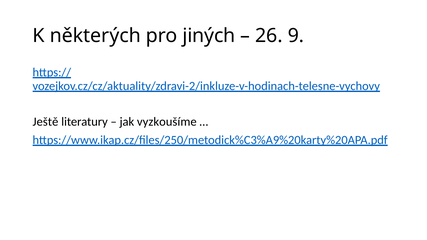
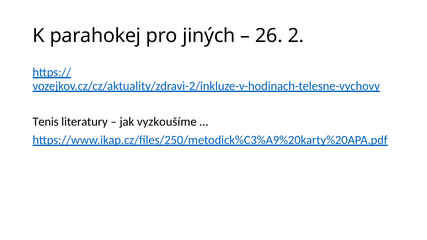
některých: některých -> parahokej
9: 9 -> 2
Ještě: Ještě -> Tenis
